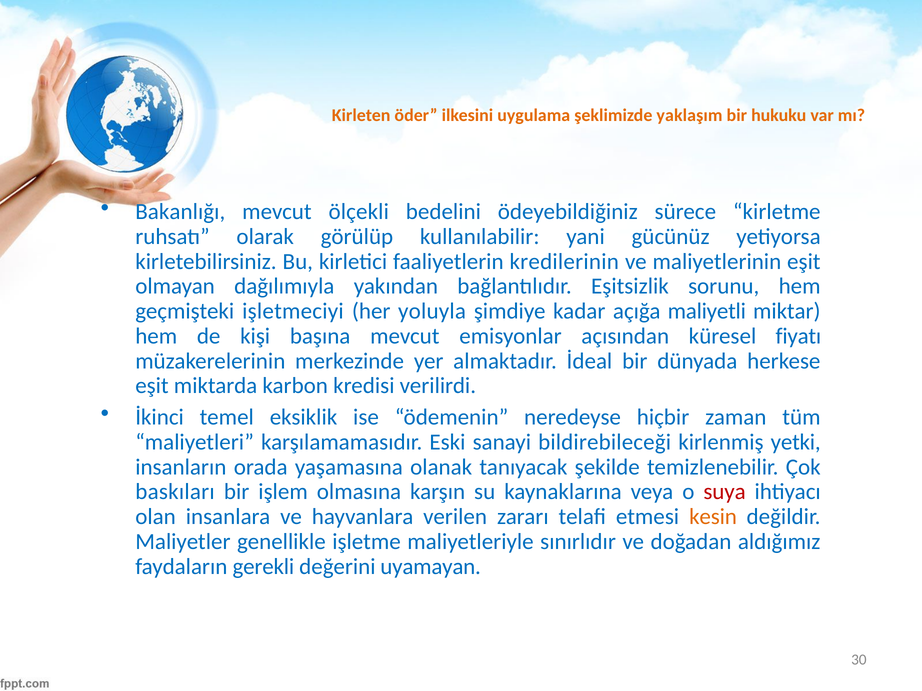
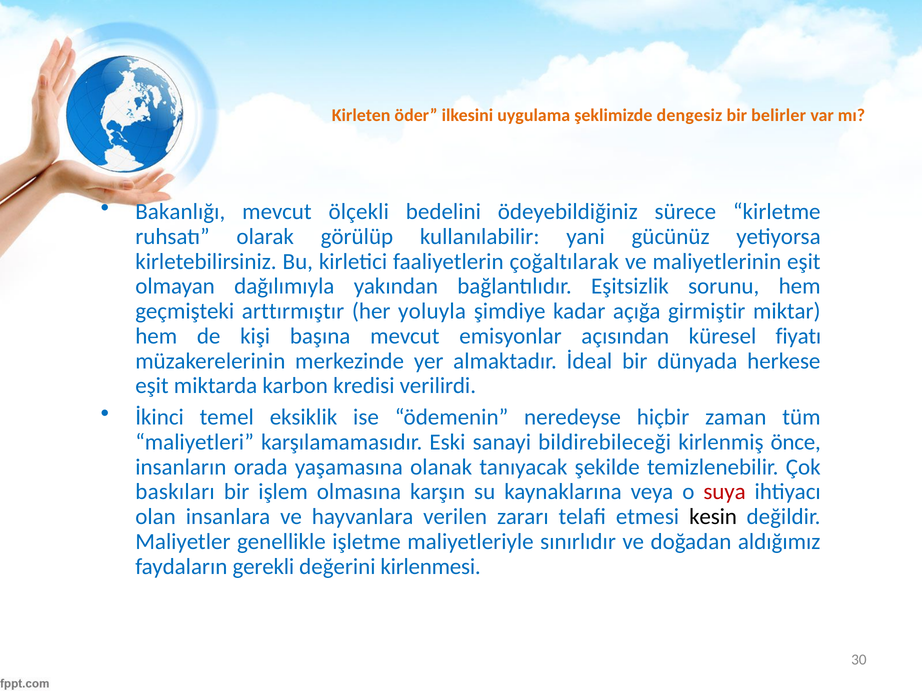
yaklaşım: yaklaşım -> dengesiz
hukuku: hukuku -> belirler
kredilerinin: kredilerinin -> çoğaltılarak
işletmeciyi: işletmeciyi -> arttırmıştır
maliyetli: maliyetli -> girmiştir
yetki: yetki -> önce
kesin colour: orange -> black
uyamayan: uyamayan -> kirlenmesi
